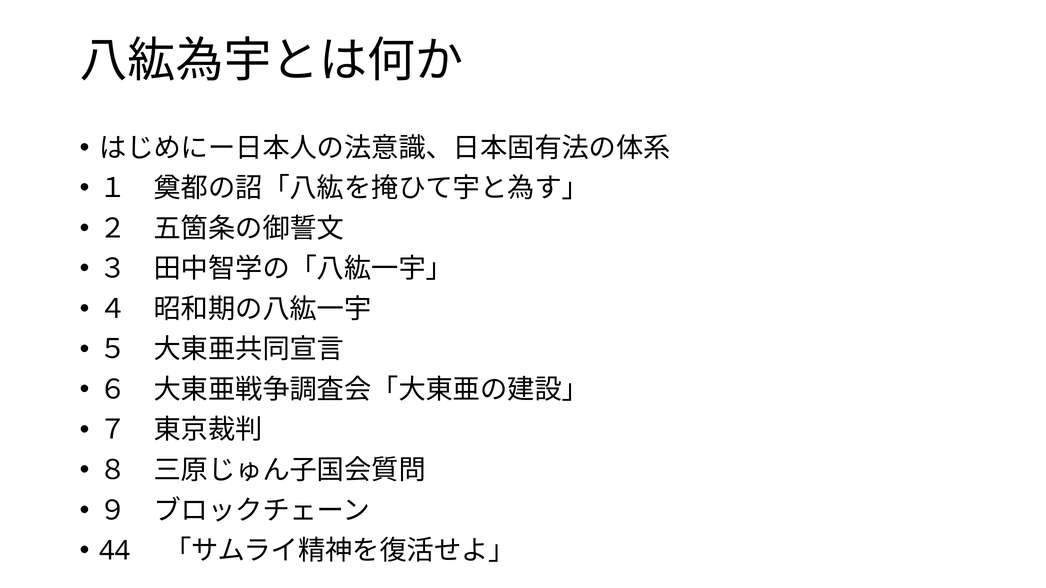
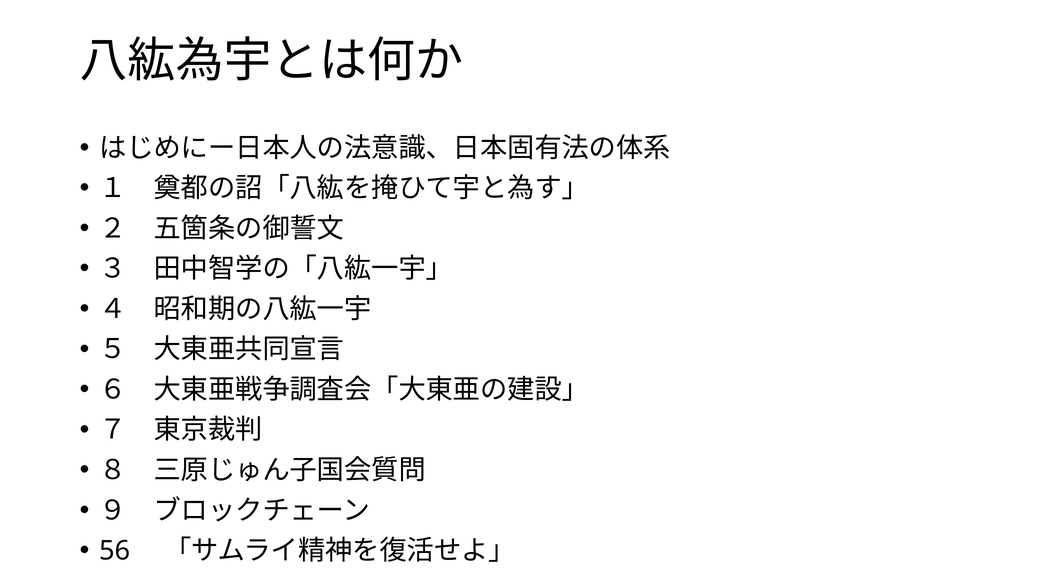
44: 44 -> 56
